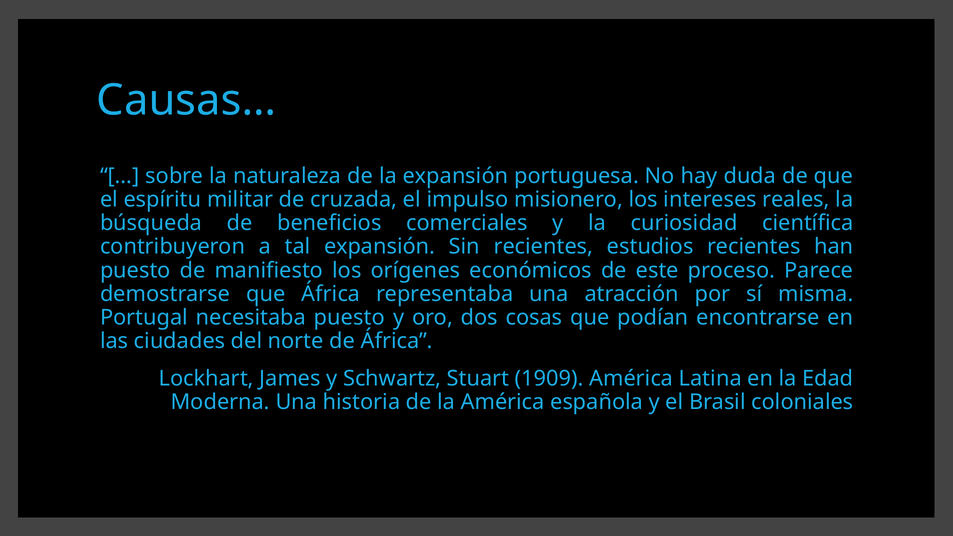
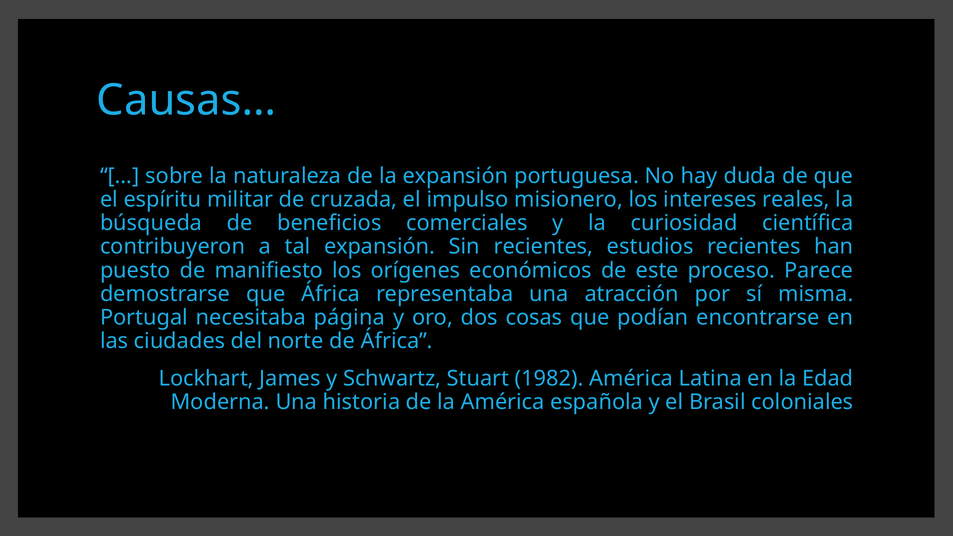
necesitaba puesto: puesto -> página
1909: 1909 -> 1982
